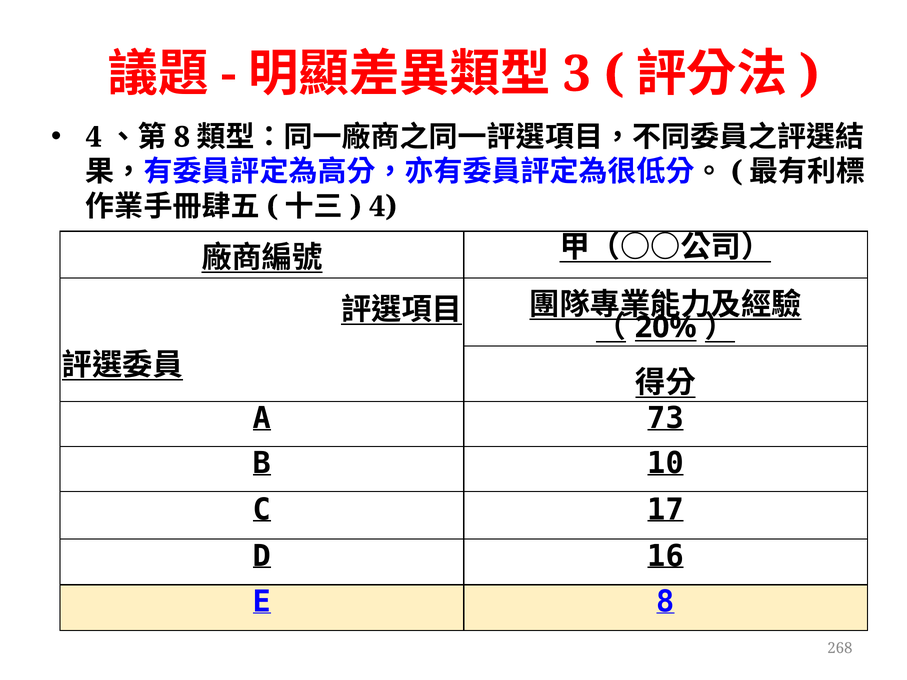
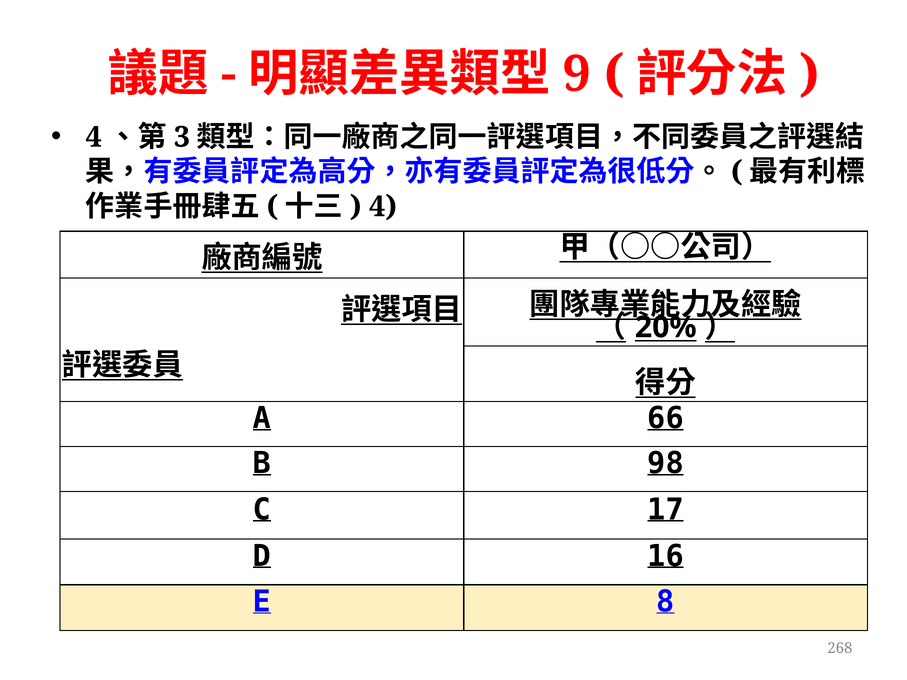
3: 3 -> 9
8 at (182, 137): 8 -> 3
73: 73 -> 66
10: 10 -> 98
